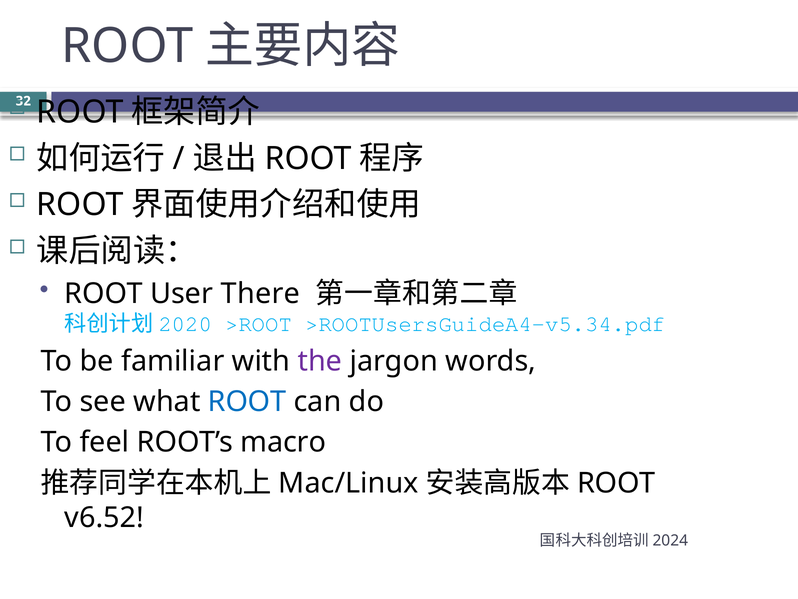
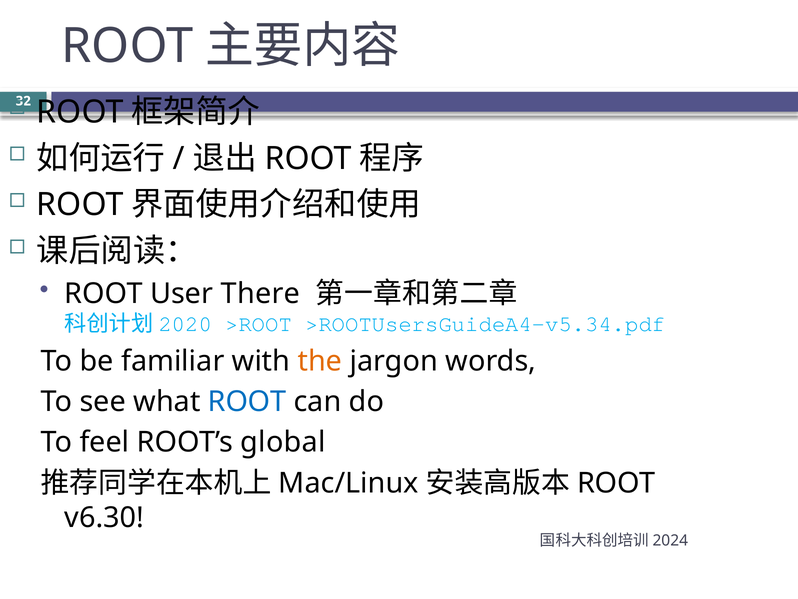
the colour: purple -> orange
macro: macro -> global
v6.52: v6.52 -> v6.30
